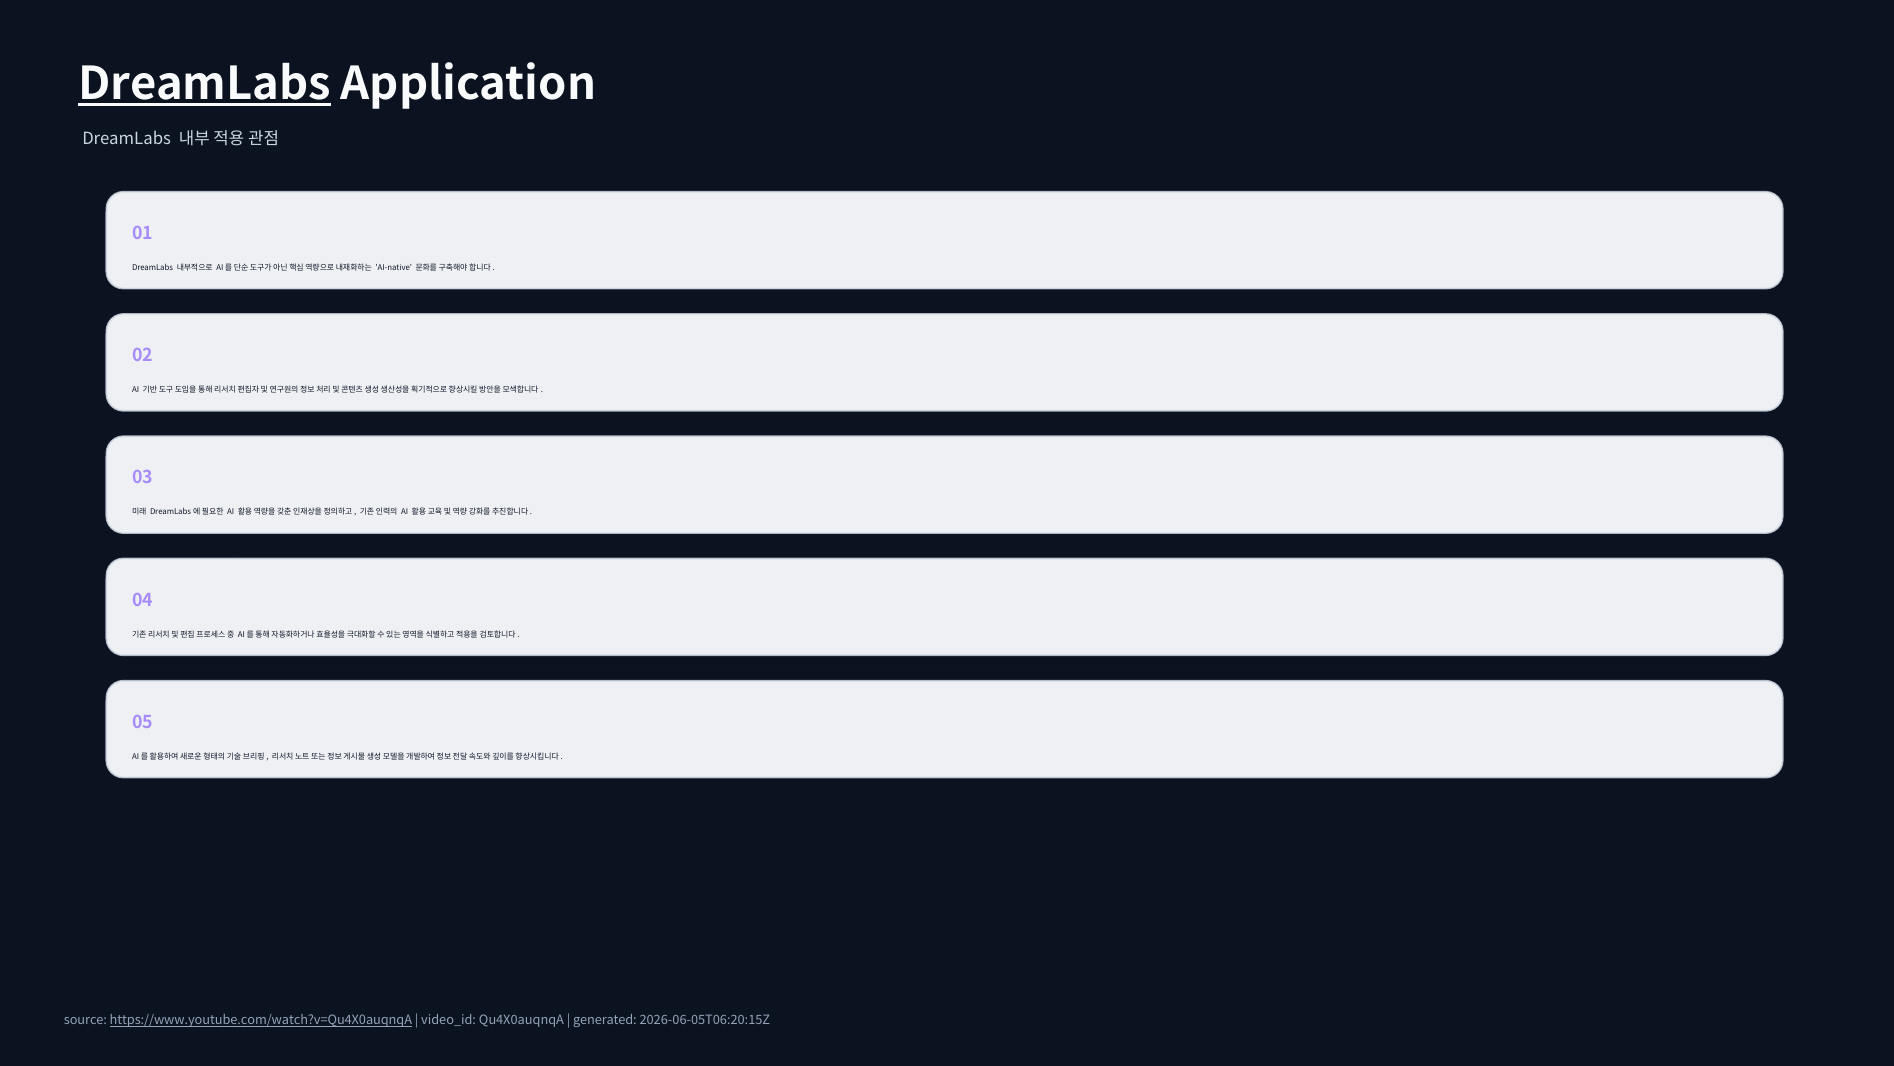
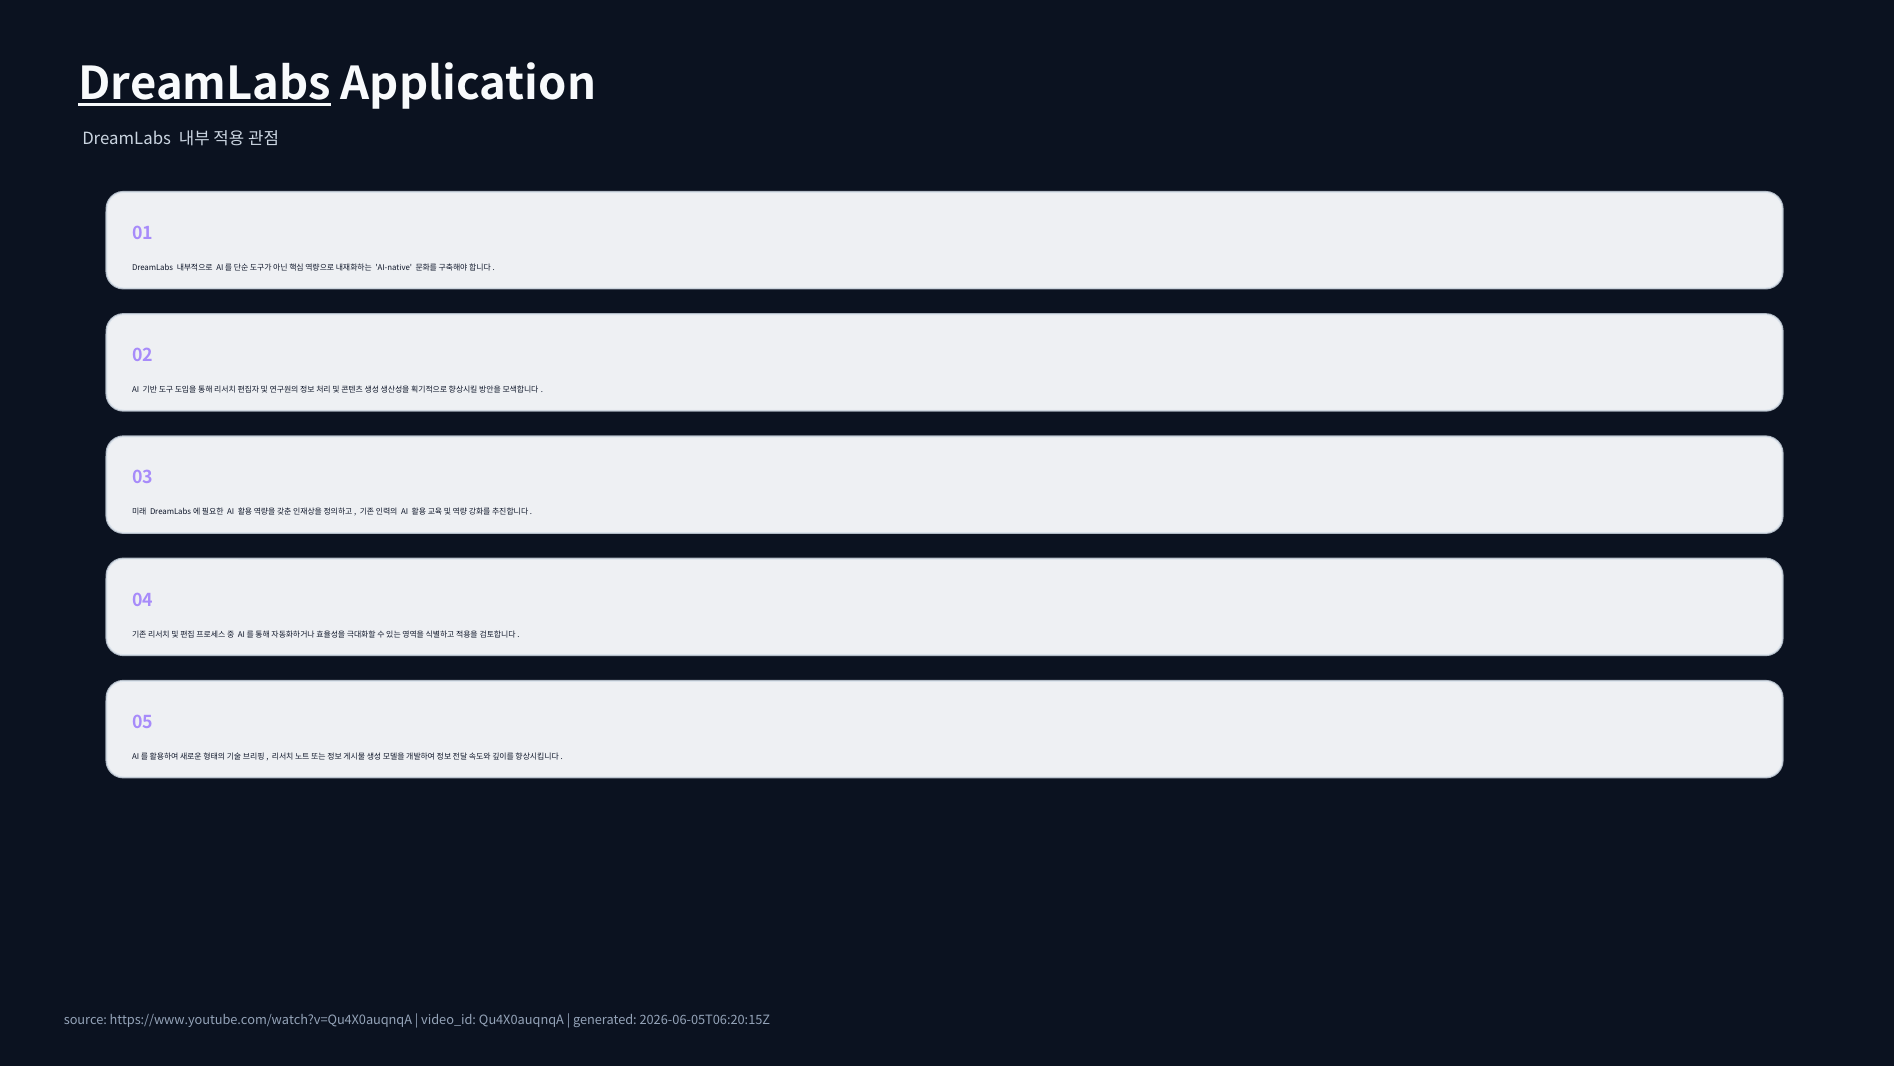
https://www.youtube.com/watch?v=Qu4X0auqnqA underline: present -> none
